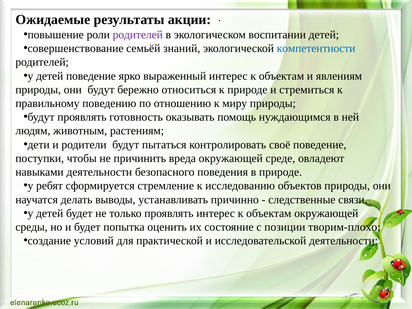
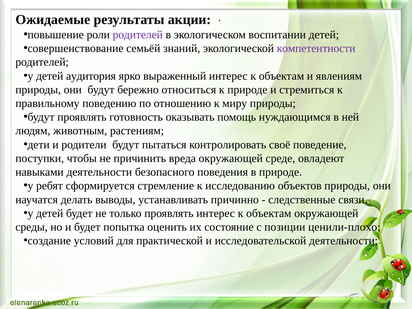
компетентности colour: blue -> purple
детей поведение: поведение -> аудитория
творим-плохо: творим-плохо -> ценили-плохо
